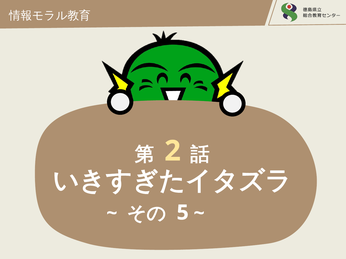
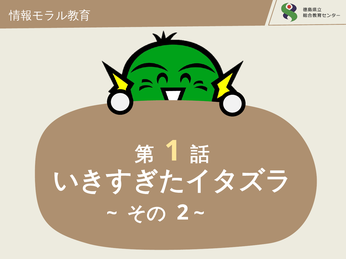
2: 2 -> 1
5: 5 -> 2
